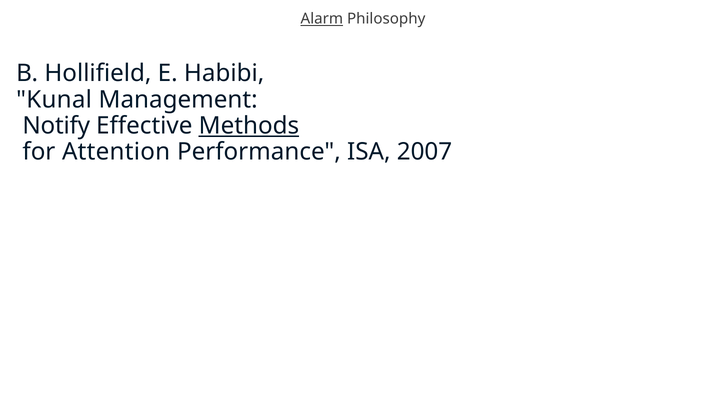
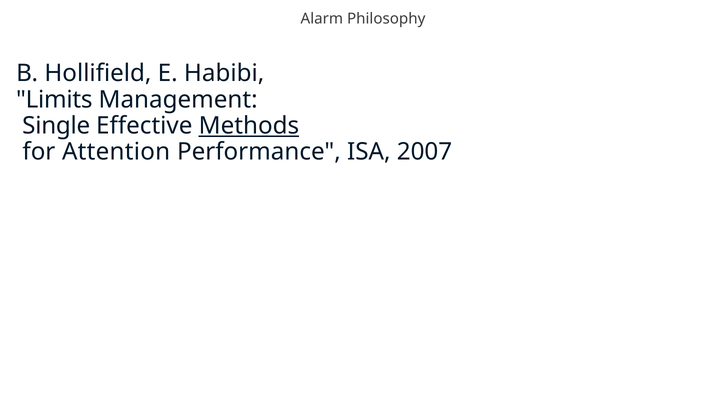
Alarm underline: present -> none
Kunal: Kunal -> Limits
Notify: Notify -> Single
